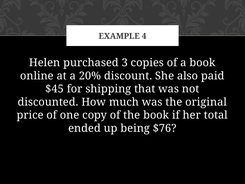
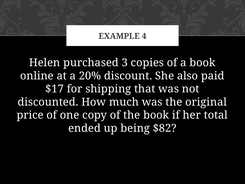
$45: $45 -> $17
$76: $76 -> $82
